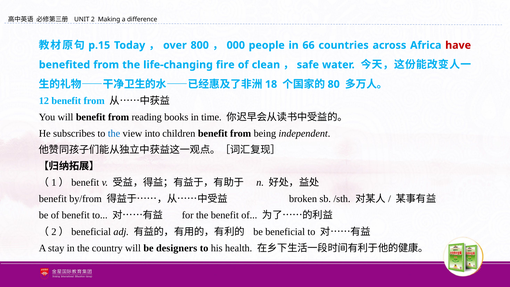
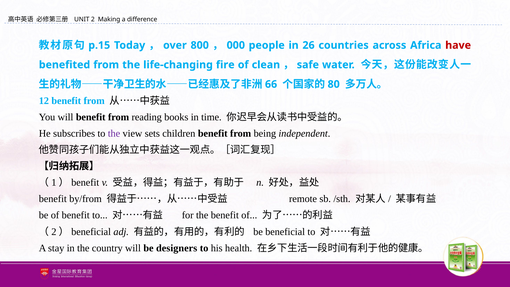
66: 66 -> 26
18: 18 -> 66
the at (114, 134) colour: blue -> purple
into: into -> sets
broken: broken -> remote
